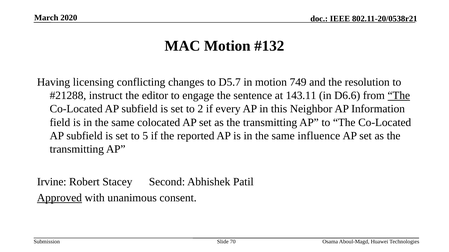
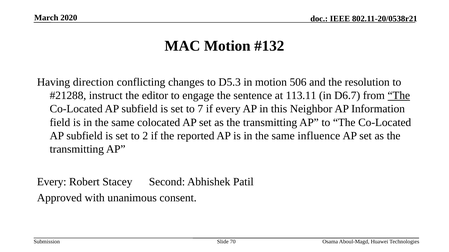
licensing: licensing -> direction
D5.7: D5.7 -> D5.3
749: 749 -> 506
143.11: 143.11 -> 113.11
D6.6: D6.6 -> D6.7
2: 2 -> 7
5: 5 -> 2
Irvine at (52, 182): Irvine -> Every
Approved underline: present -> none
